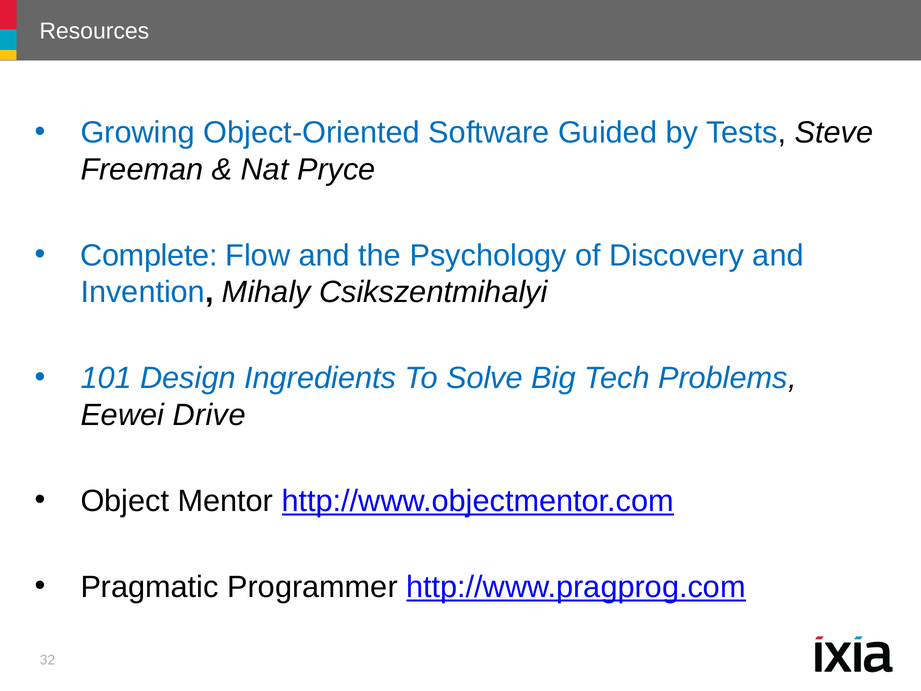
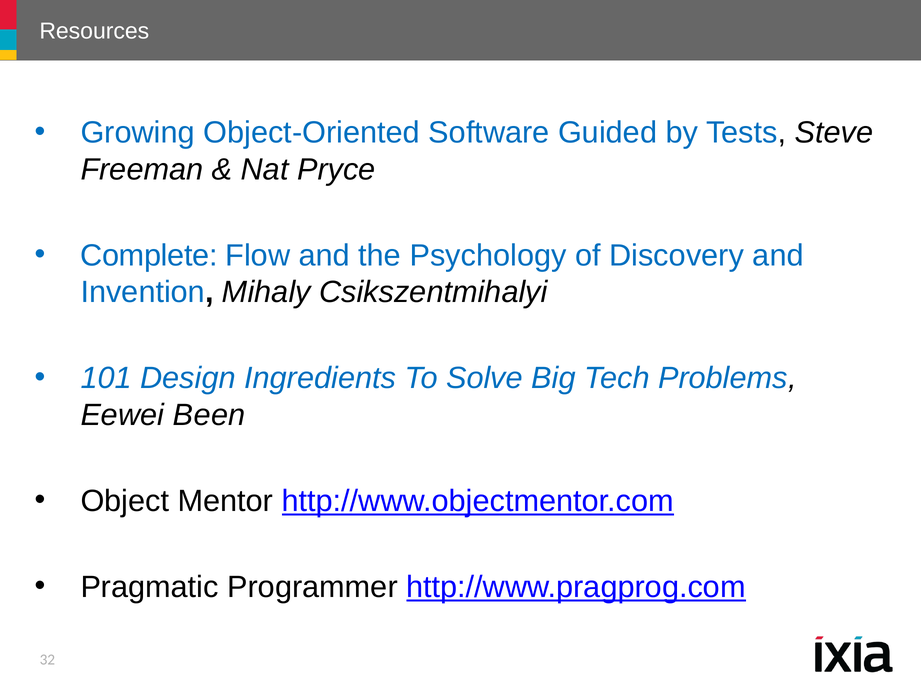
Drive: Drive -> Been
